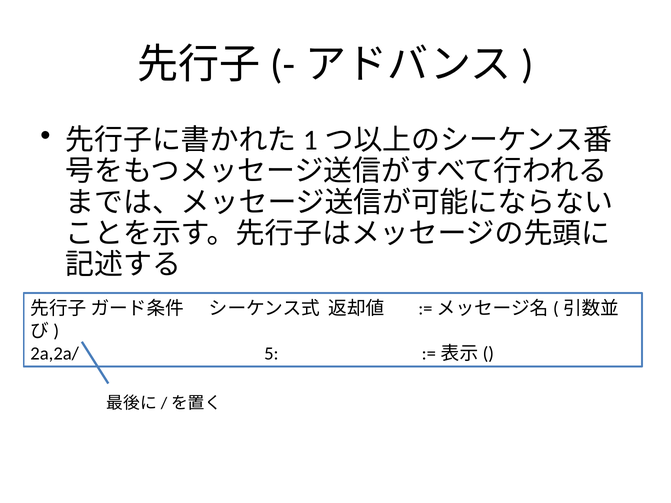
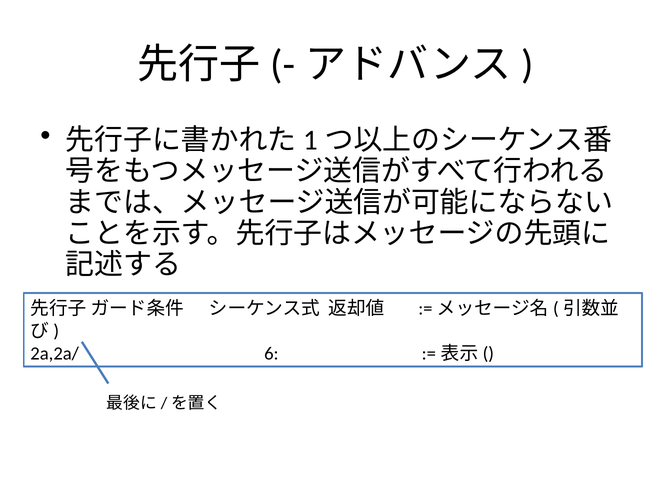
5: 5 -> 6
